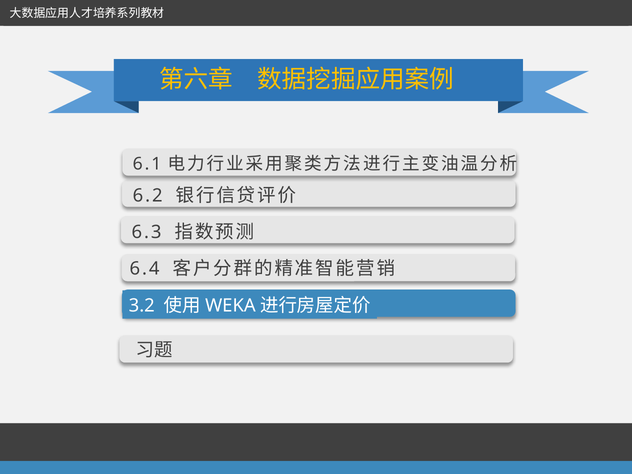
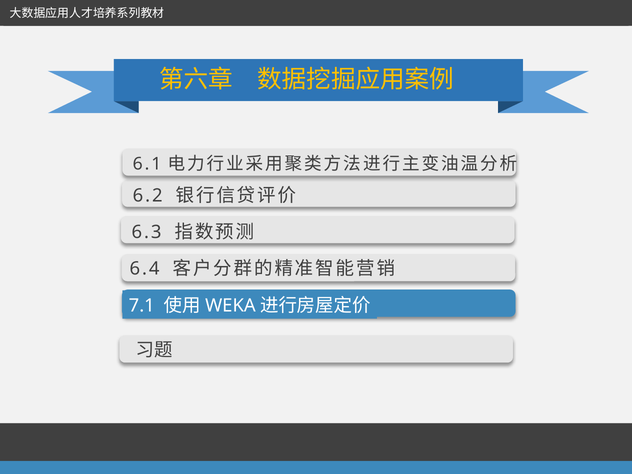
3.2: 3.2 -> 7.1
